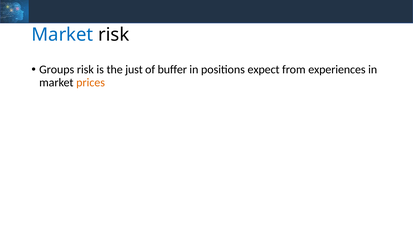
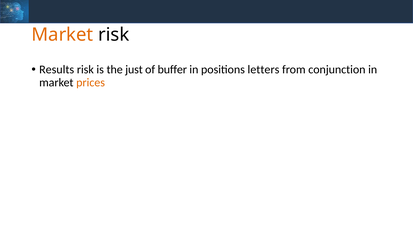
Market at (62, 35) colour: blue -> orange
Groups: Groups -> Results
expect: expect -> letters
experiences: experiences -> conjunction
